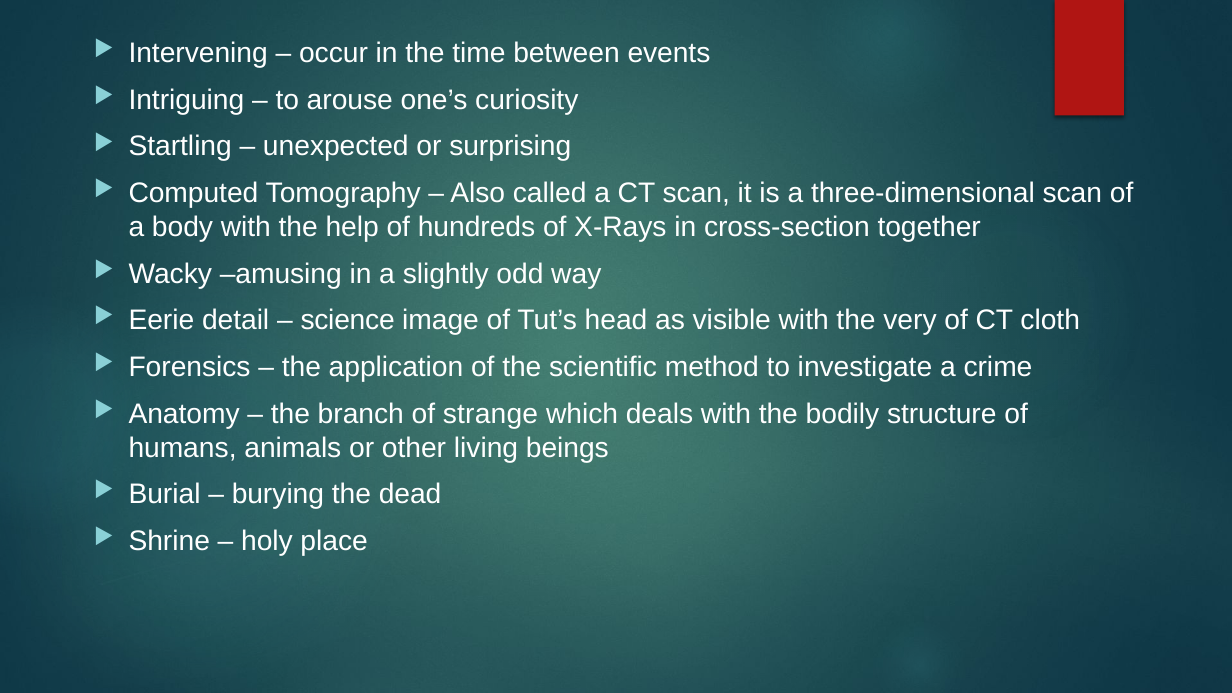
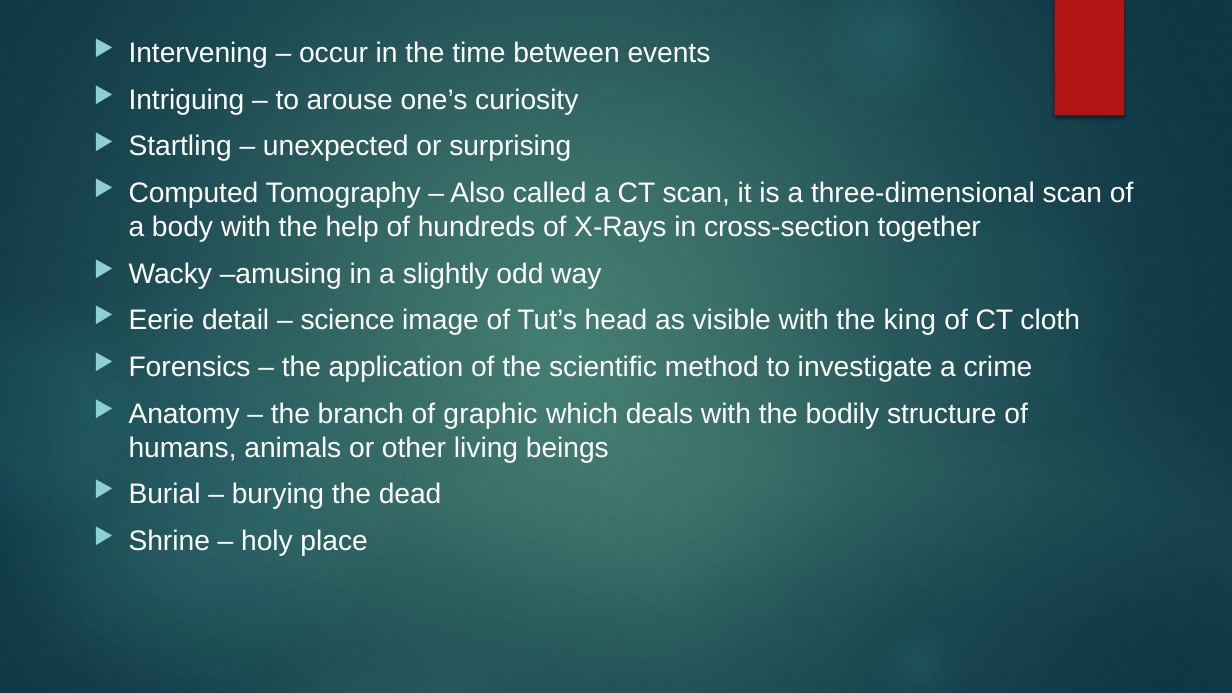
very: very -> king
strange: strange -> graphic
